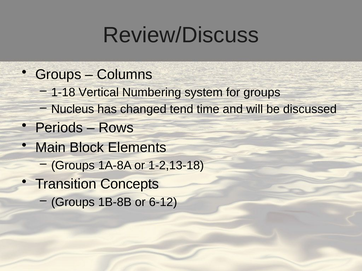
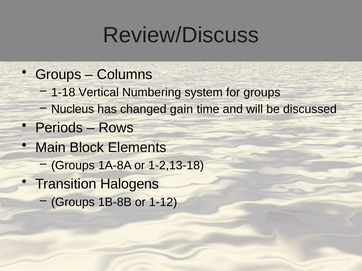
tend: tend -> gain
Concepts: Concepts -> Halogens
6-12: 6-12 -> 1-12
